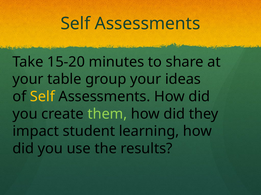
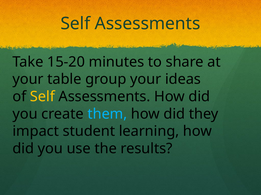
them colour: light green -> light blue
